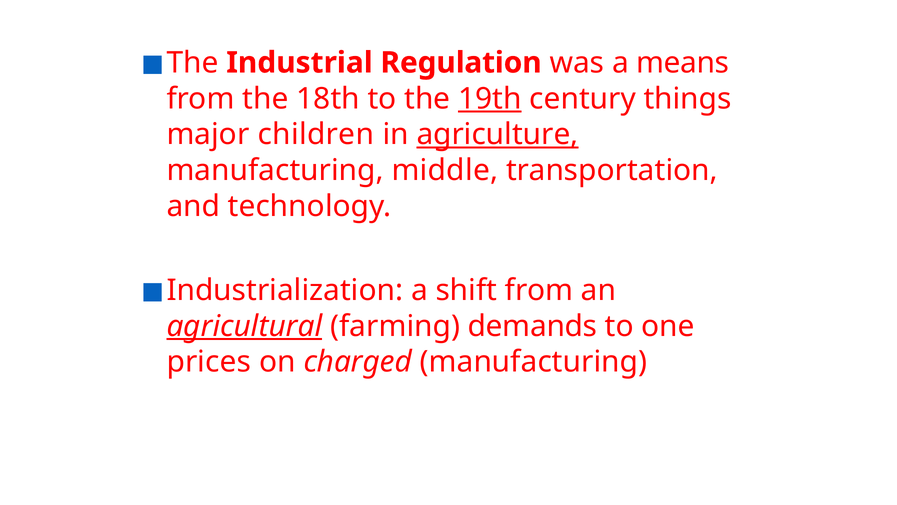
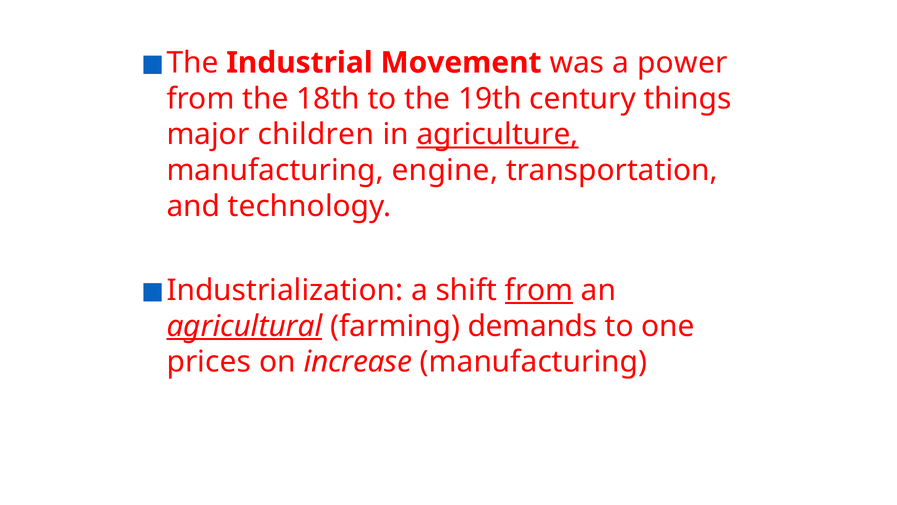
Regulation: Regulation -> Movement
means: means -> power
19th underline: present -> none
middle: middle -> engine
from at (539, 290) underline: none -> present
charged: charged -> increase
